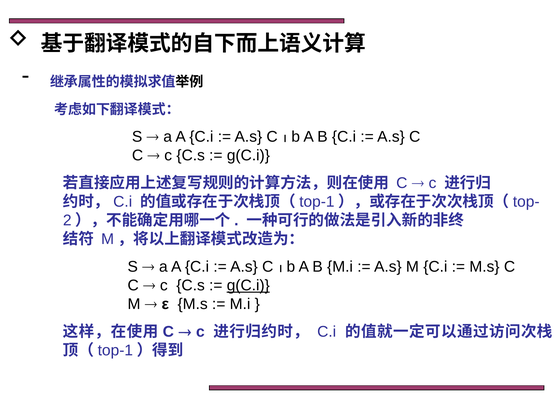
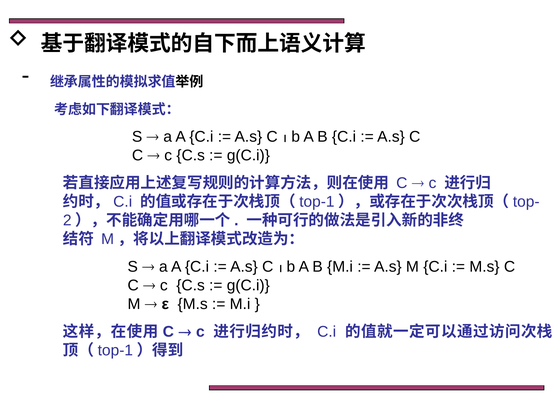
g(C.i at (248, 286) underline: present -> none
